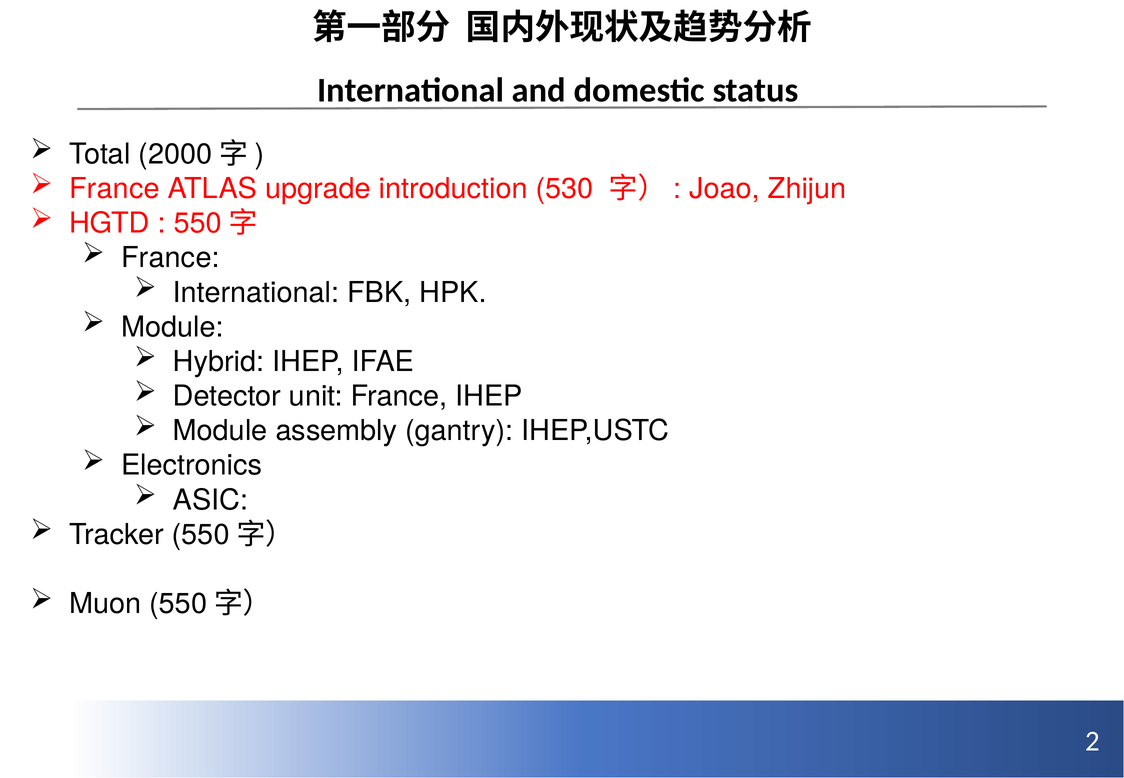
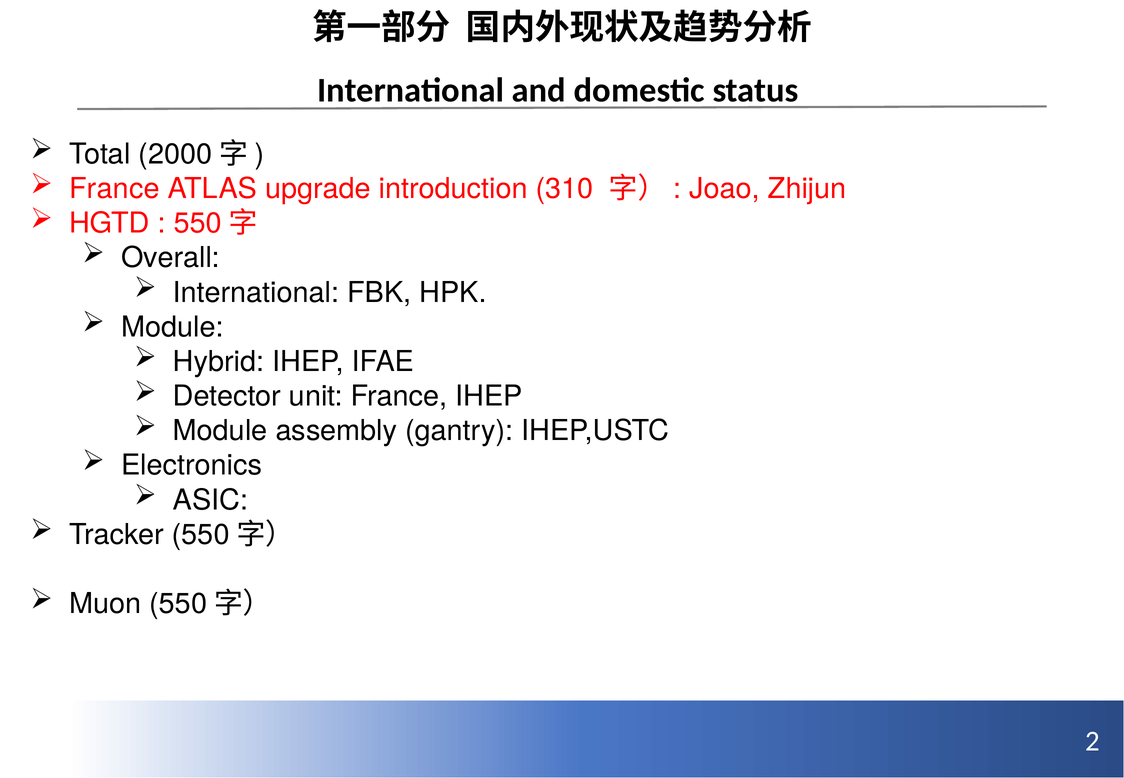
530: 530 -> 310
France at (170, 258): France -> Overall
